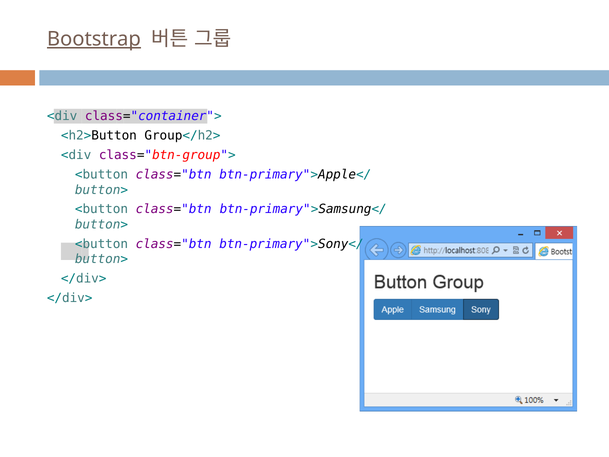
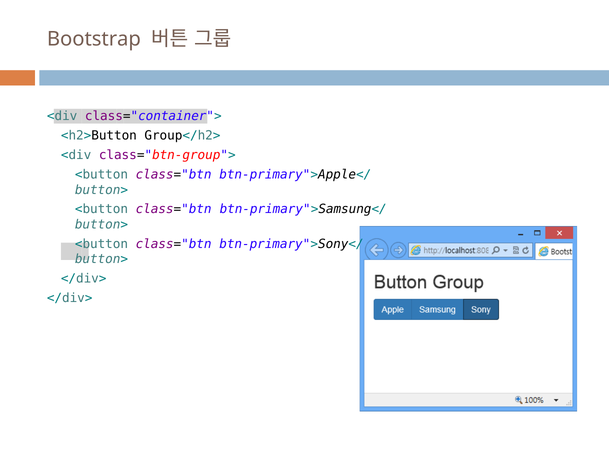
Bootstrap underline: present -> none
